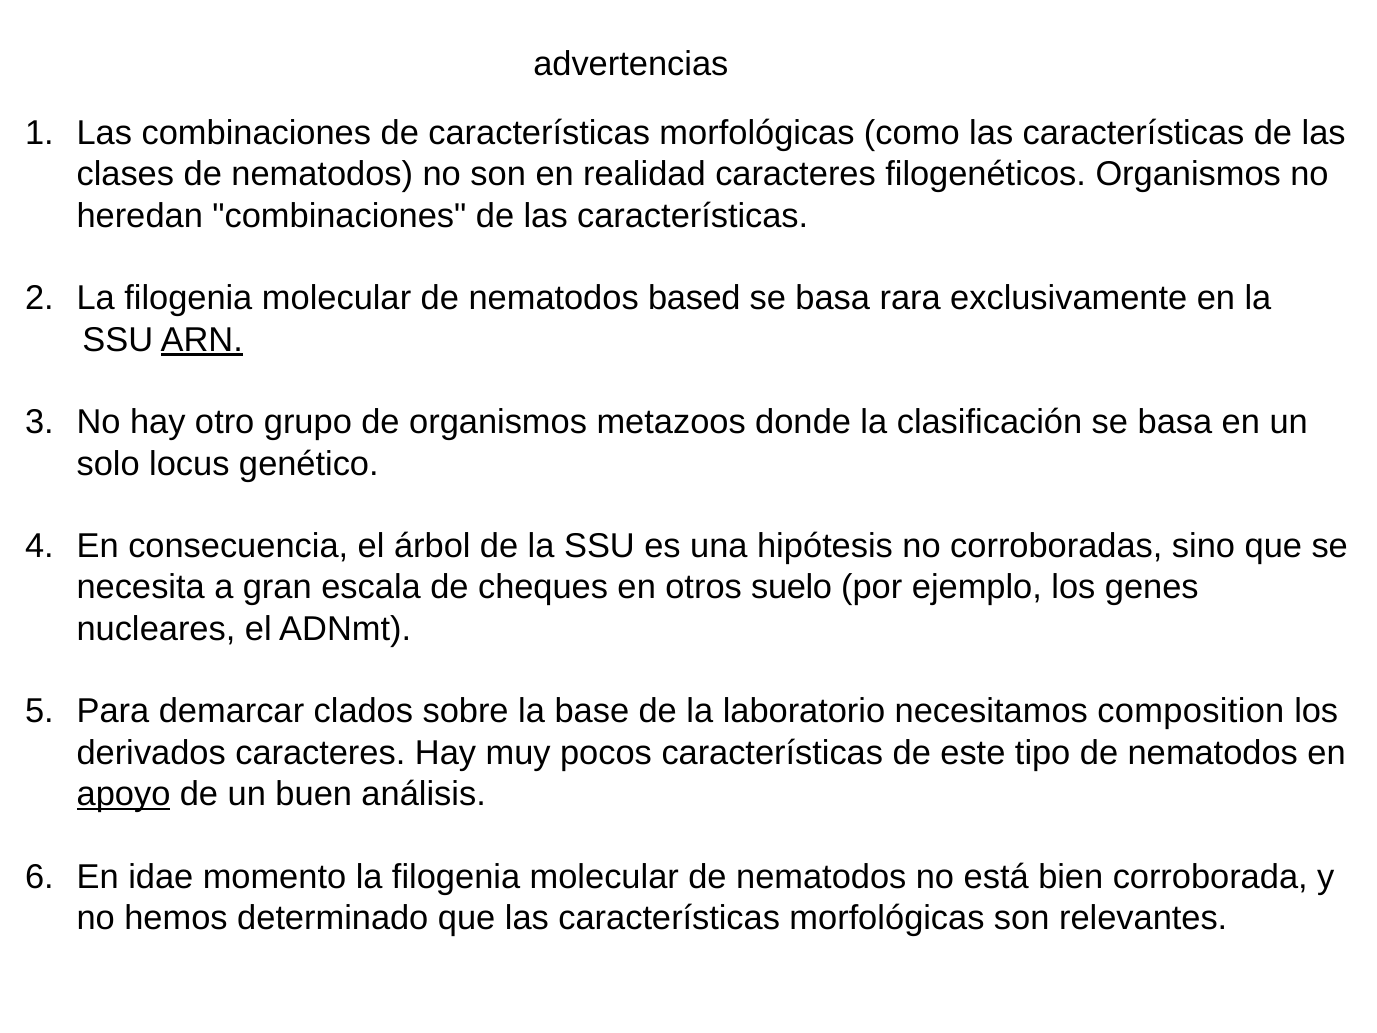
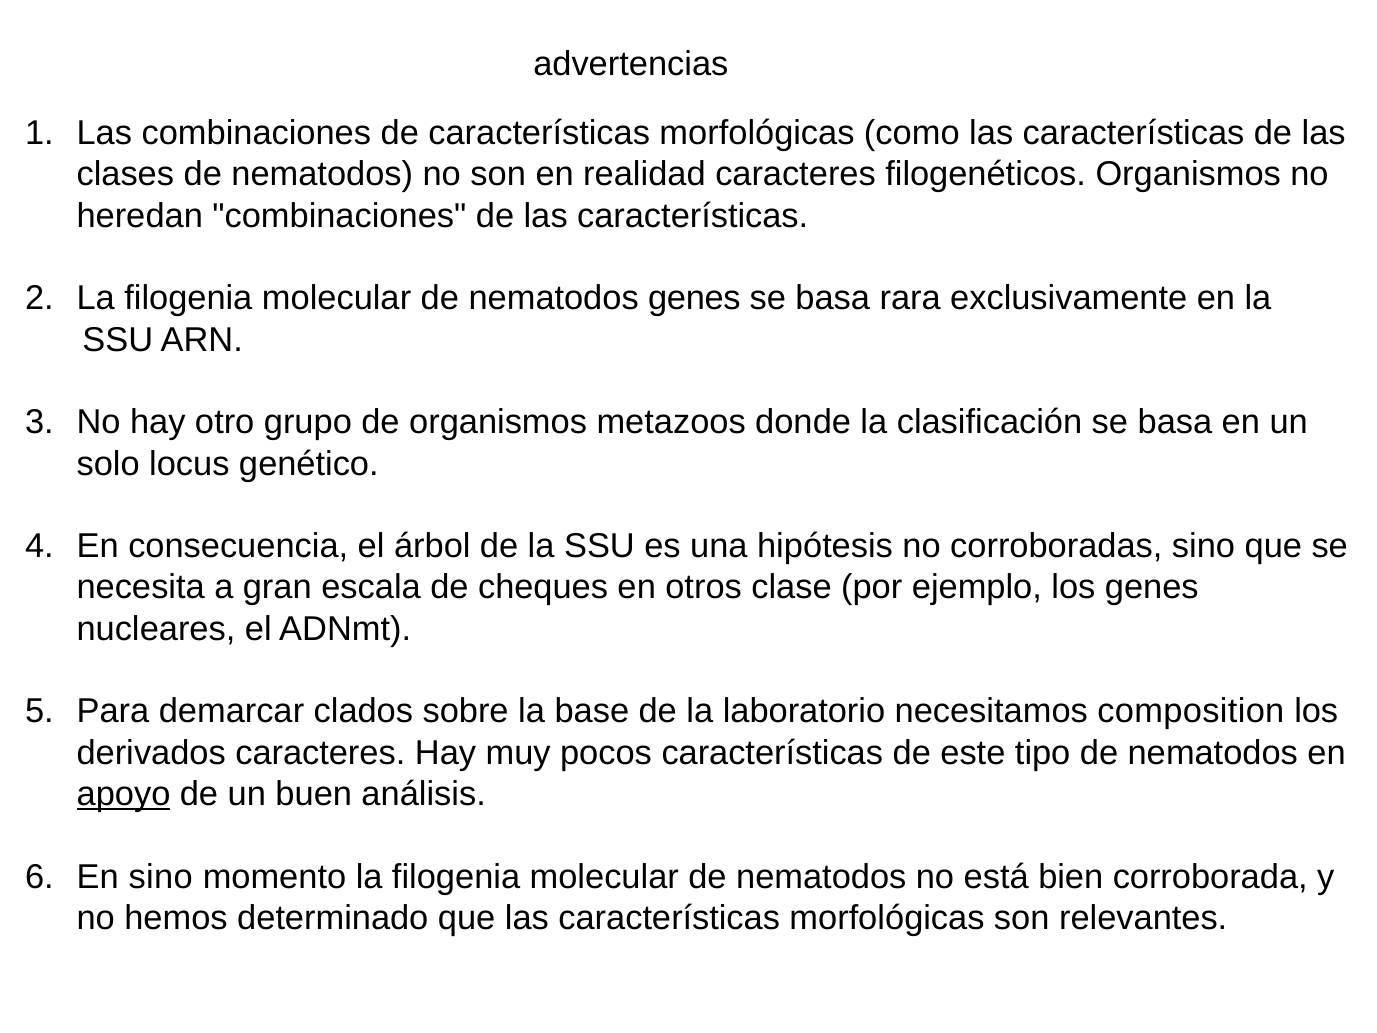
nematodos based: based -> genes
ARN underline: present -> none
suelo: suelo -> clase
En idae: idae -> sino
